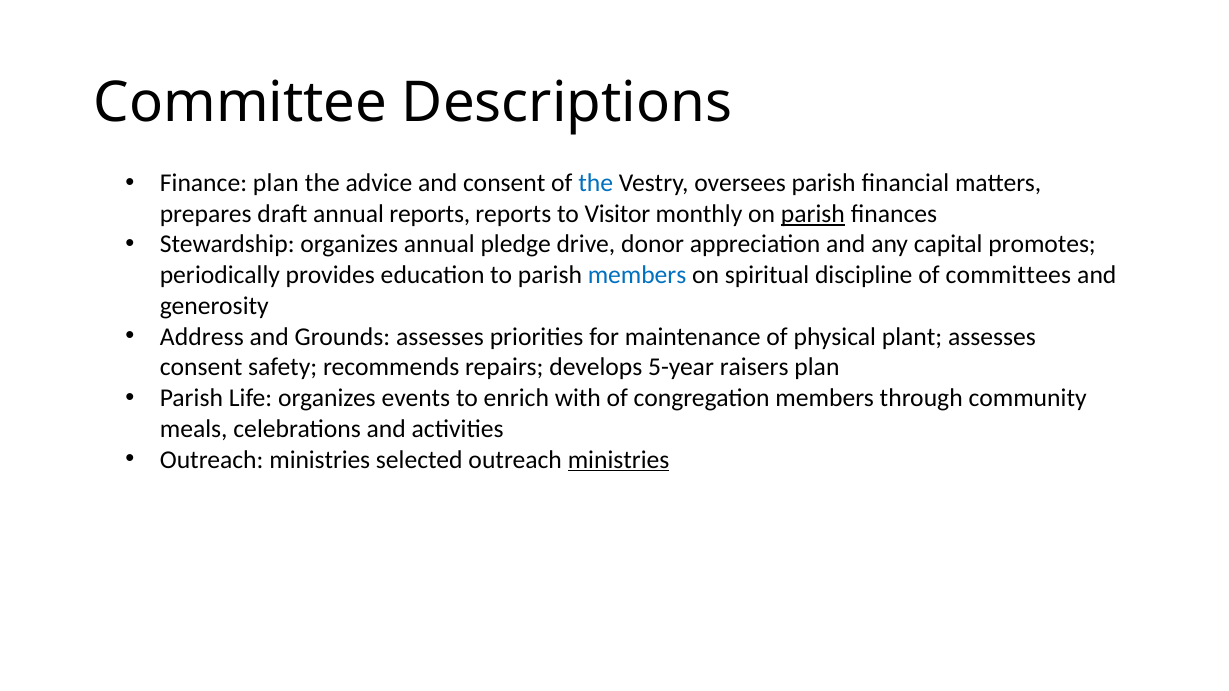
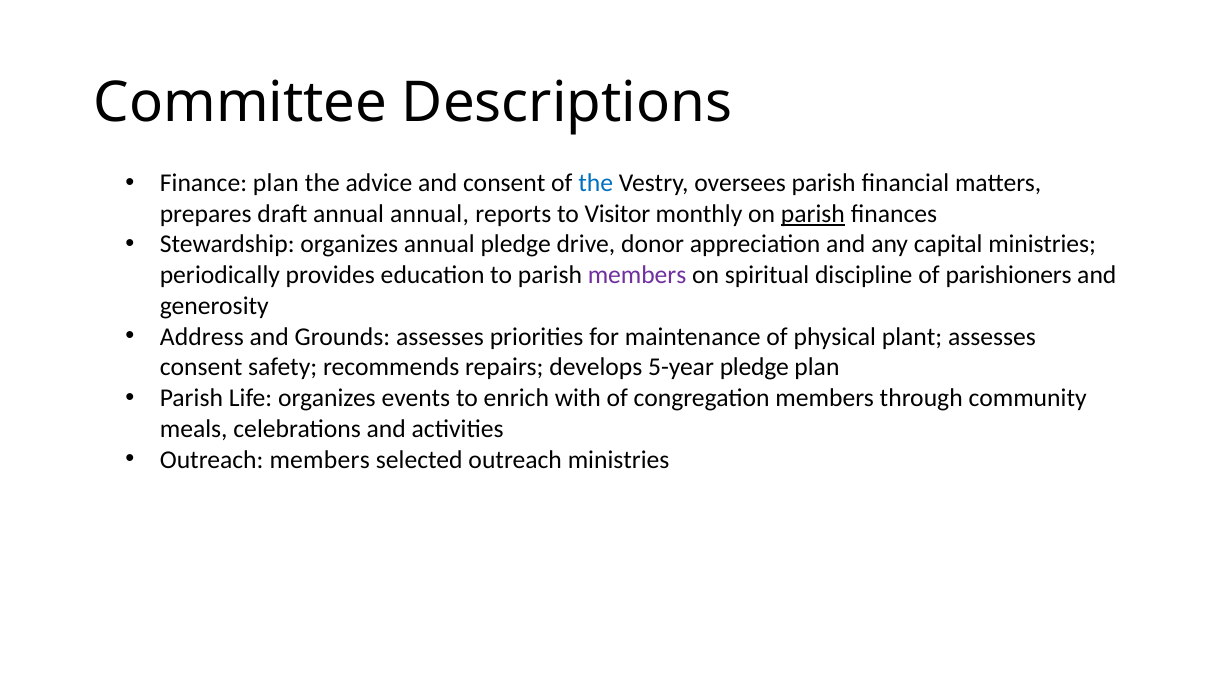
annual reports: reports -> annual
capital promotes: promotes -> ministries
members at (637, 275) colour: blue -> purple
committees: committees -> parishioners
5-year raisers: raisers -> pledge
ministries at (320, 460): ministries -> members
ministries at (619, 460) underline: present -> none
